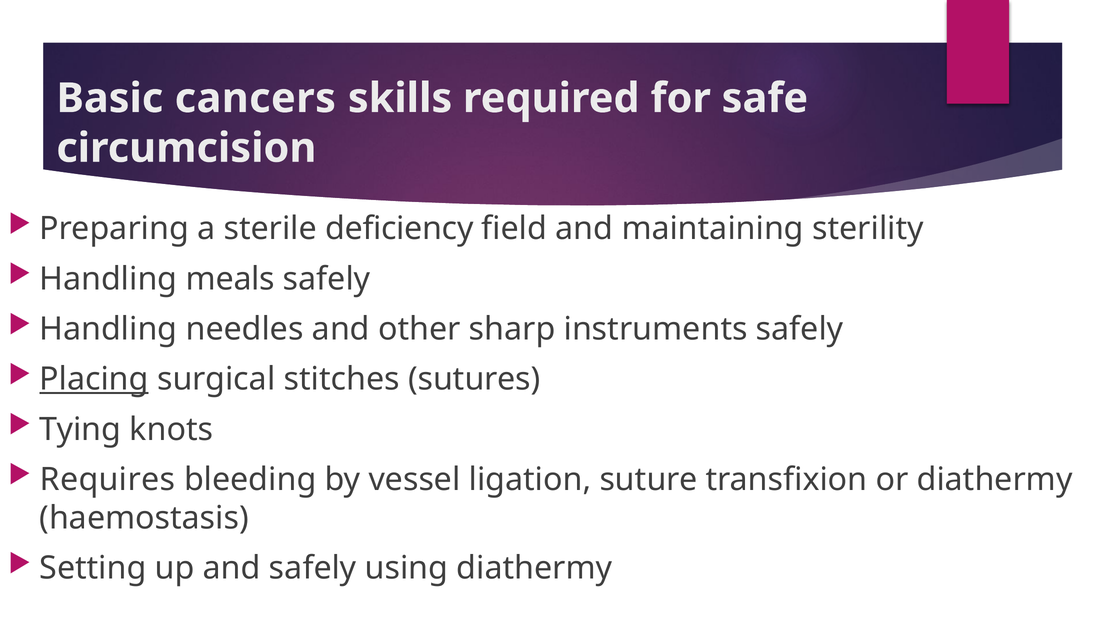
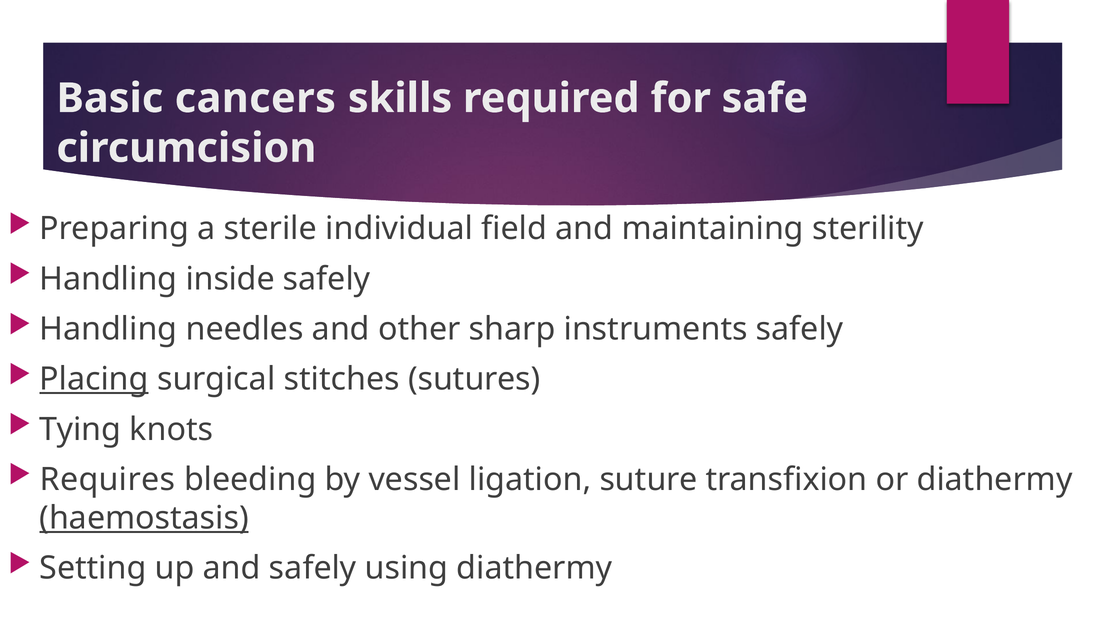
deficiency: deficiency -> individual
meals: meals -> inside
haemostasis underline: none -> present
